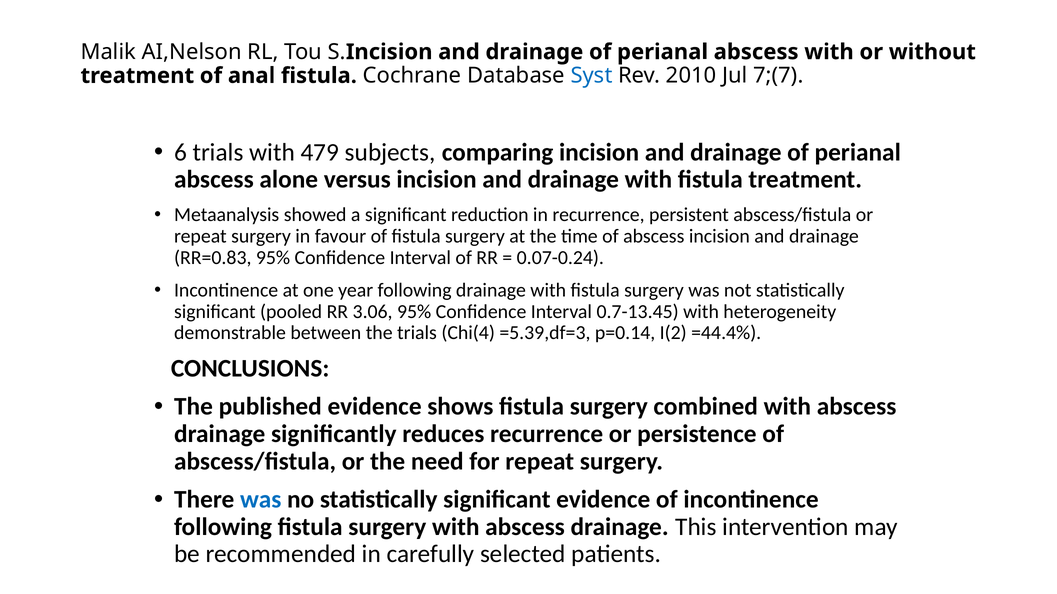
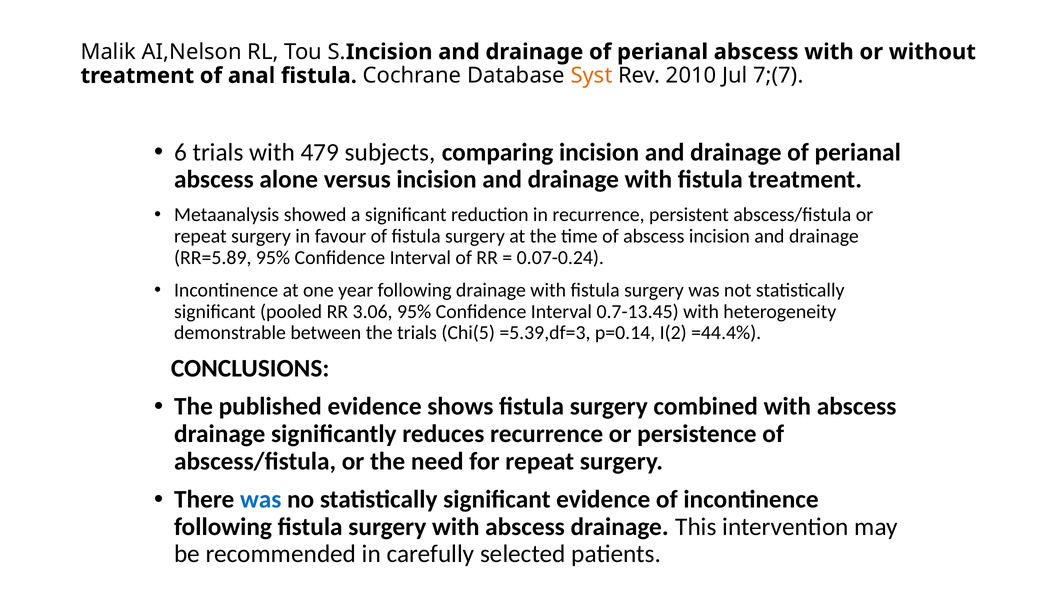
Syst colour: blue -> orange
RR=0.83: RR=0.83 -> RR=5.89
Chi(4: Chi(4 -> Chi(5
